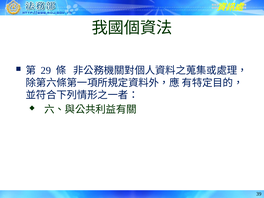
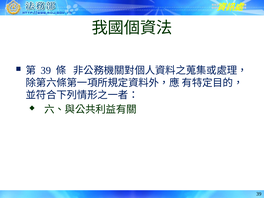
29 at (46, 71): 29 -> 39
